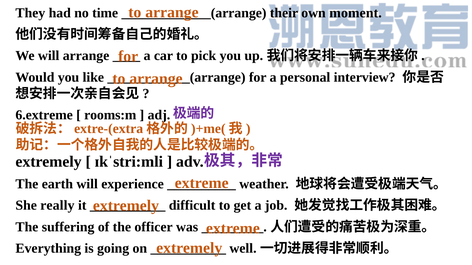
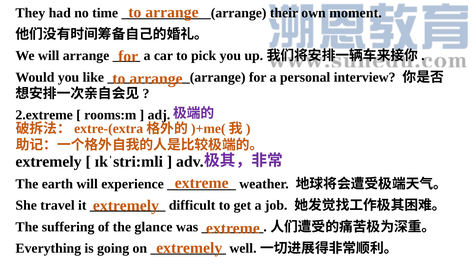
6.extreme: 6.extreme -> 2.extreme
really: really -> travel
officer: officer -> glance
